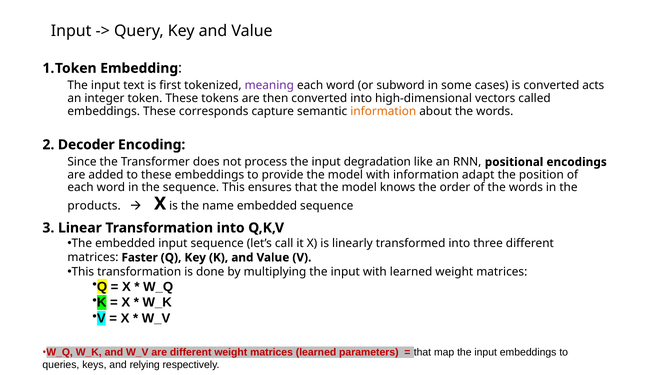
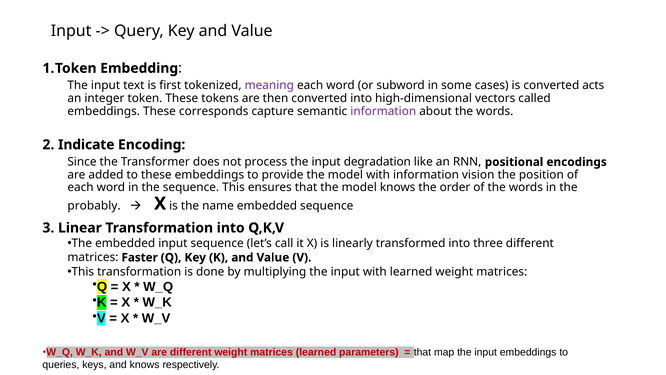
information at (383, 111) colour: orange -> purple
Decoder: Decoder -> Indicate
adapt: adapt -> vision
products: products -> probably
and relying: relying -> knows
